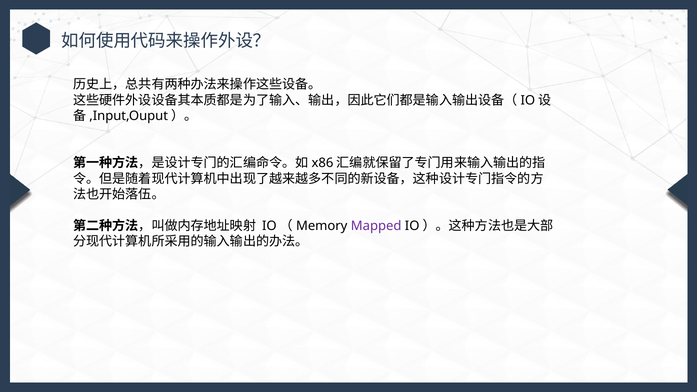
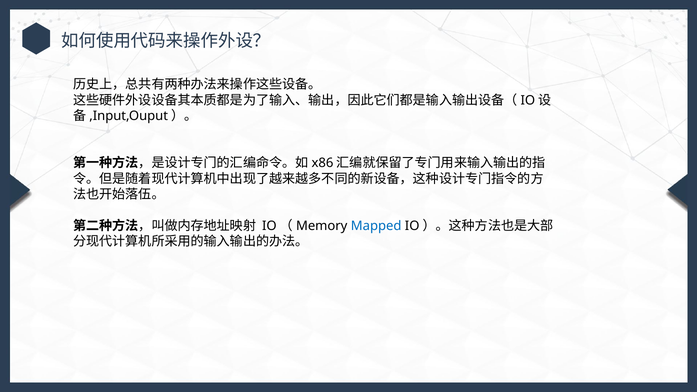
Mapped colour: purple -> blue
